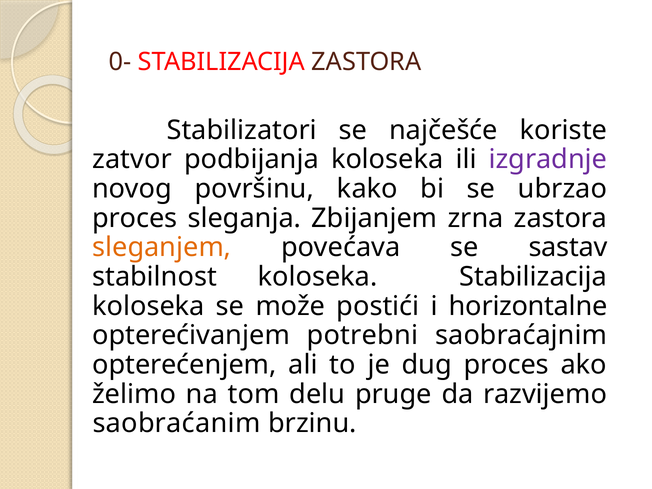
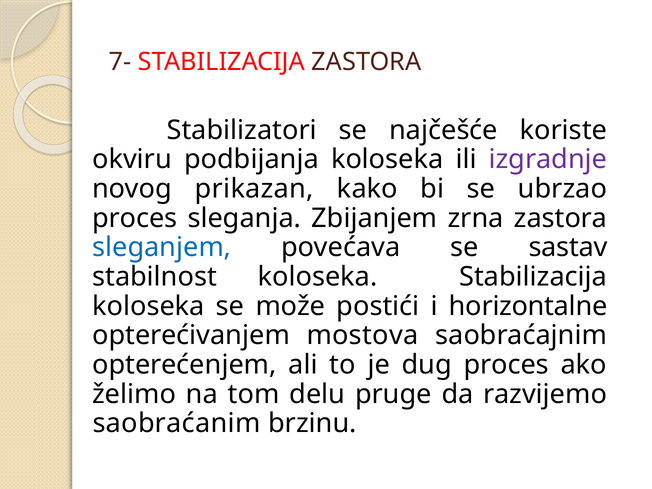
0-: 0- -> 7-
zatvor: zatvor -> okviru
površinu: površinu -> prikazan
sleganjem colour: orange -> blue
potrebni: potrebni -> mostova
